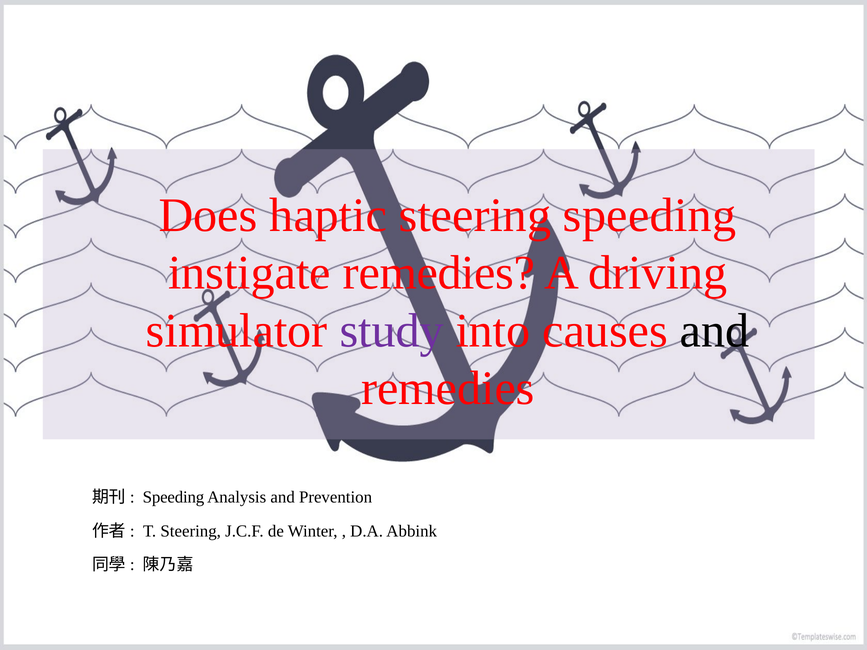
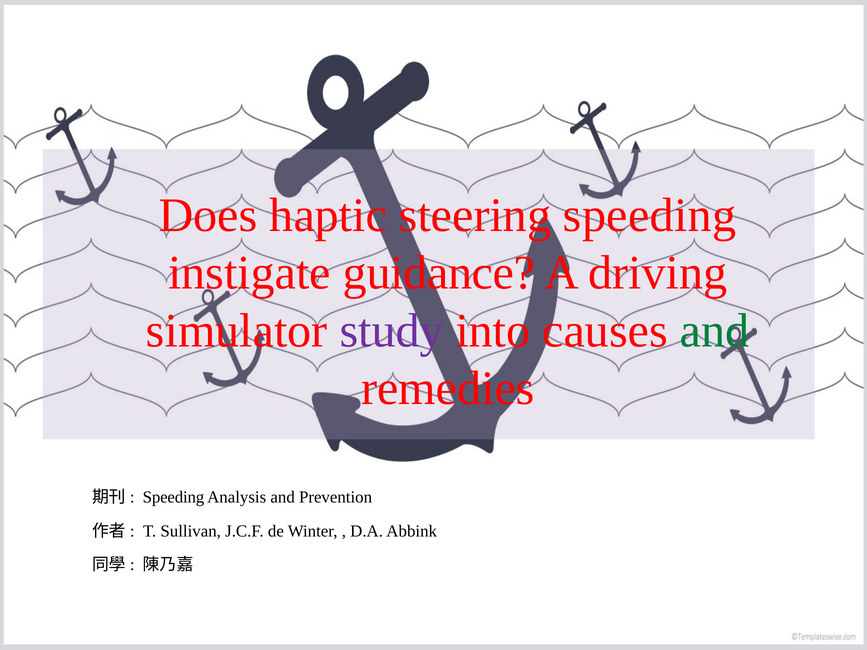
instigate remedies: remedies -> guidance
and at (714, 331) colour: black -> green
T Steering: Steering -> Sullivan
